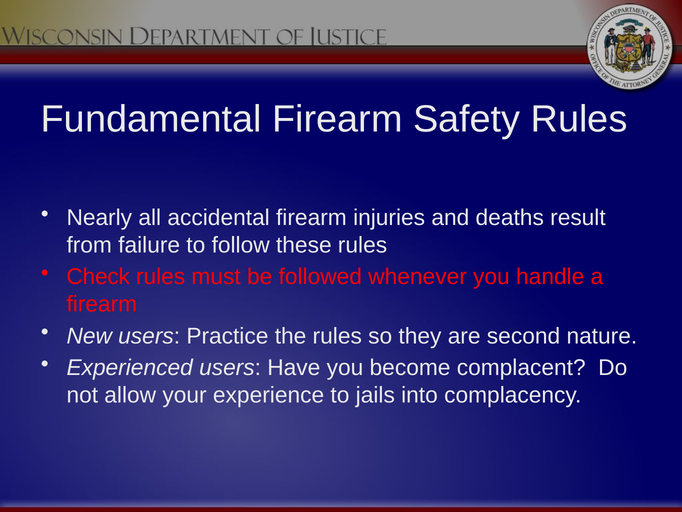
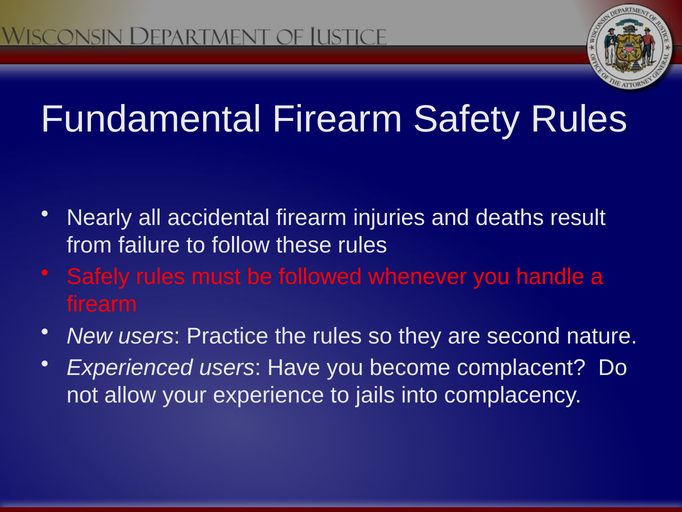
Check: Check -> Safely
